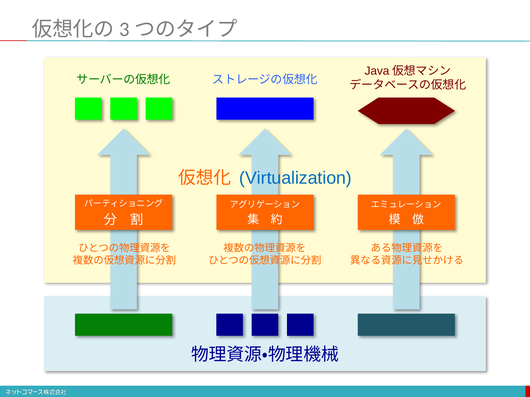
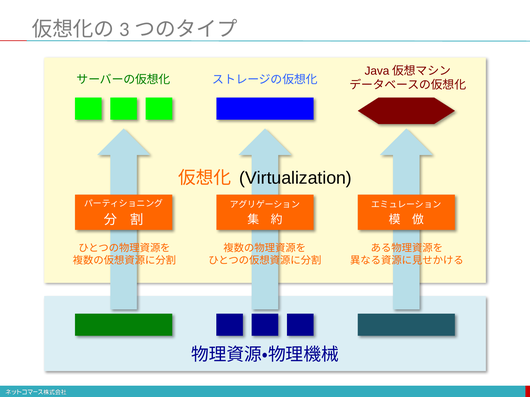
Virtualization colour: blue -> black
